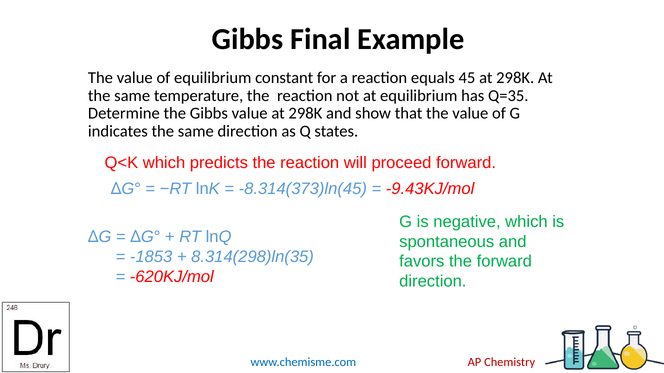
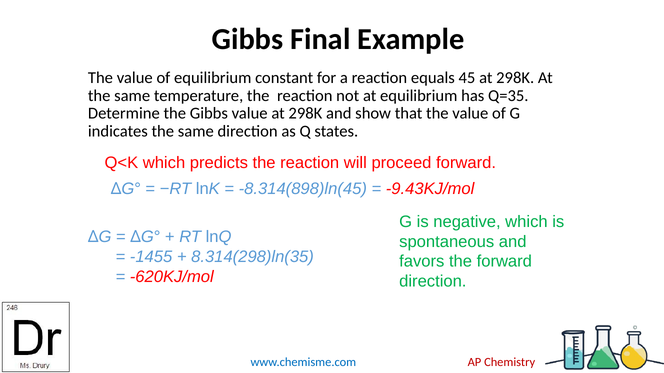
-8.314(373)ln(45: -8.314(373)ln(45 -> -8.314(898)ln(45
-1853: -1853 -> -1455
